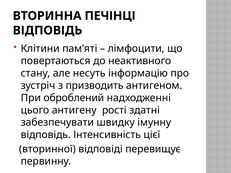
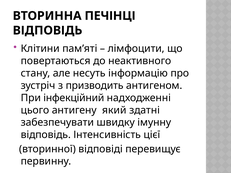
оброблений: оброблений -> інфекційний
рості: рості -> який
